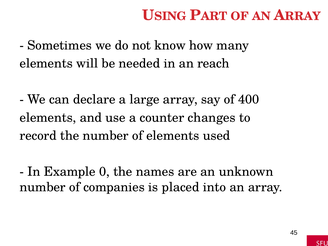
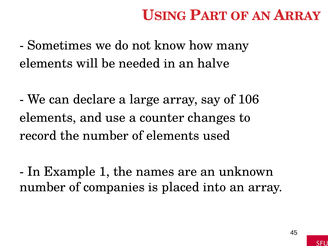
reach: reach -> halve
400: 400 -> 106
0: 0 -> 1
